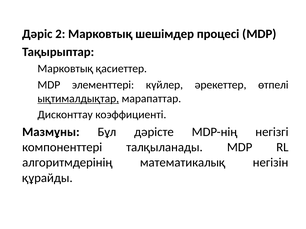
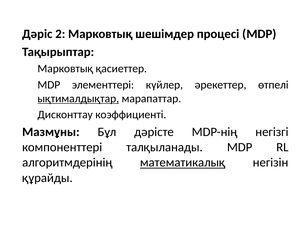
математикалық underline: none -> present
